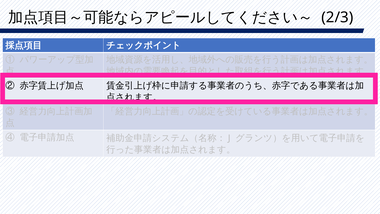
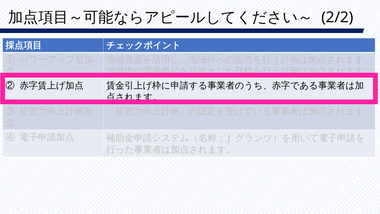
2/3: 2/3 -> 2/2
